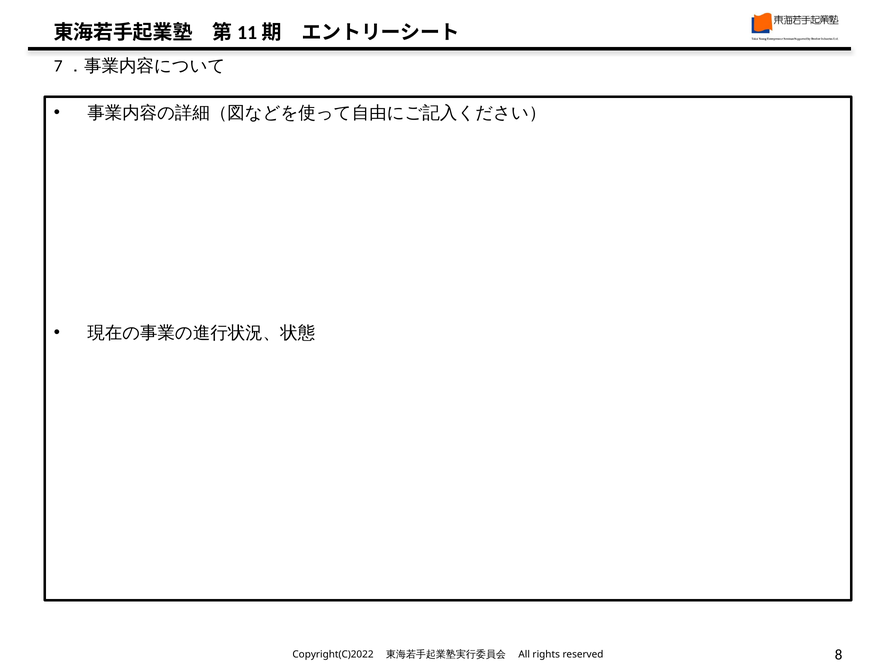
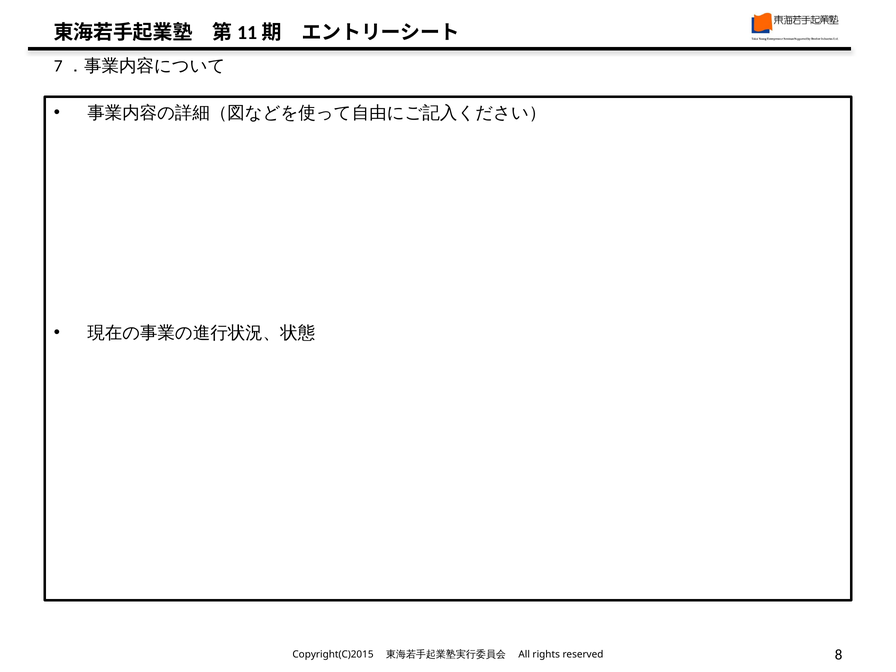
Copyright(C)2022: Copyright(C)2022 -> Copyright(C)2015
